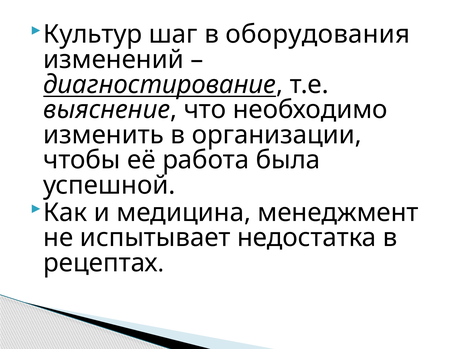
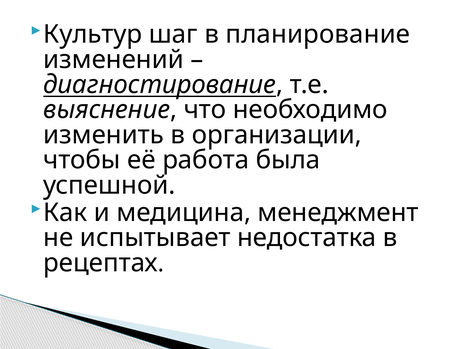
оборудования: оборудования -> планирование
